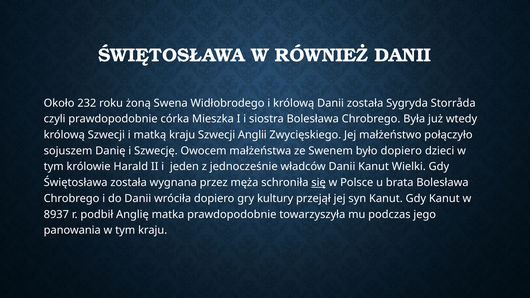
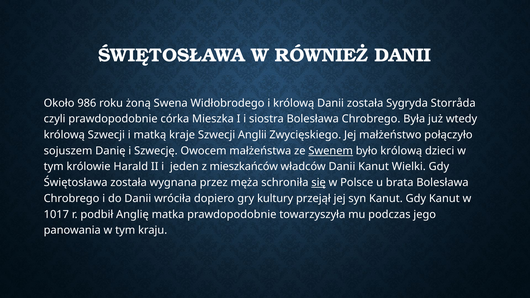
232: 232 -> 986
matką kraju: kraju -> kraje
Swenem underline: none -> present
było dopiero: dopiero -> królową
jednocześnie: jednocześnie -> mieszkańców
8937: 8937 -> 1017
